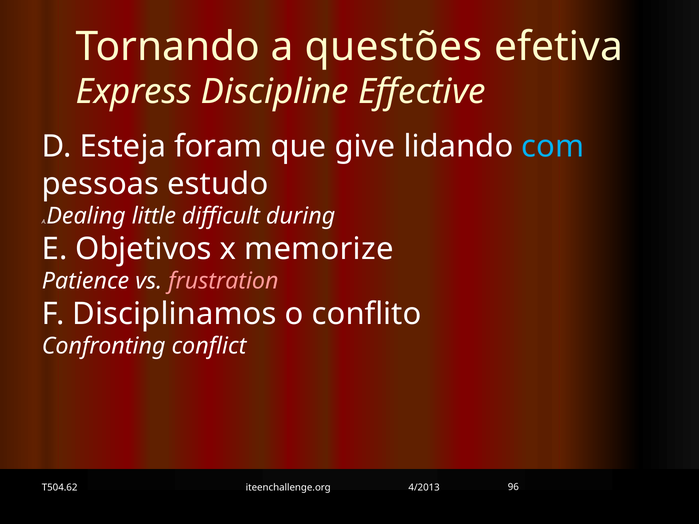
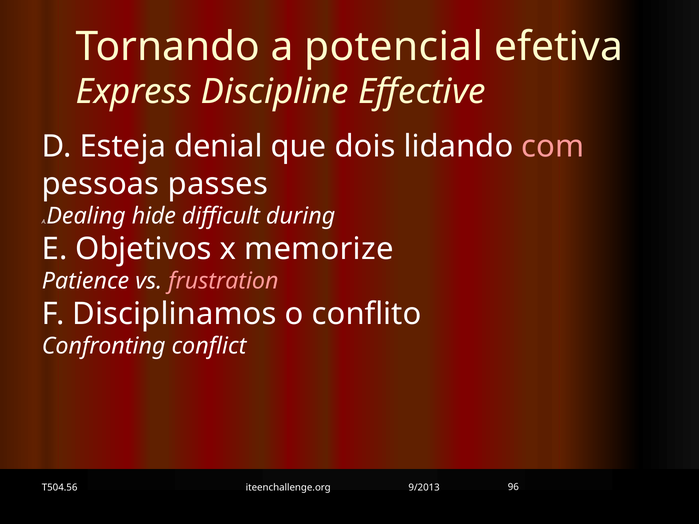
questões: questões -> potencial
foram: foram -> denial
give: give -> dois
com colour: light blue -> pink
estudo: estudo -> passes
little: little -> hide
T504.62: T504.62 -> T504.56
4/2013: 4/2013 -> 9/2013
